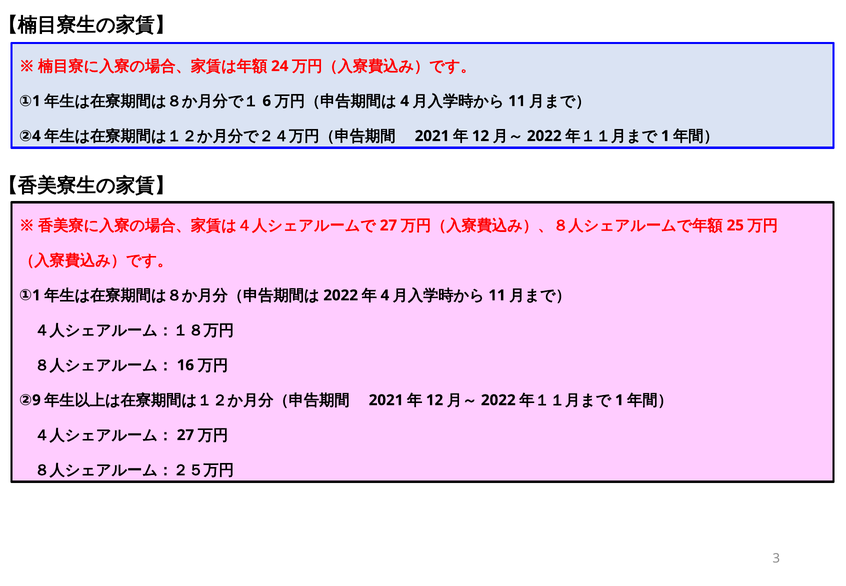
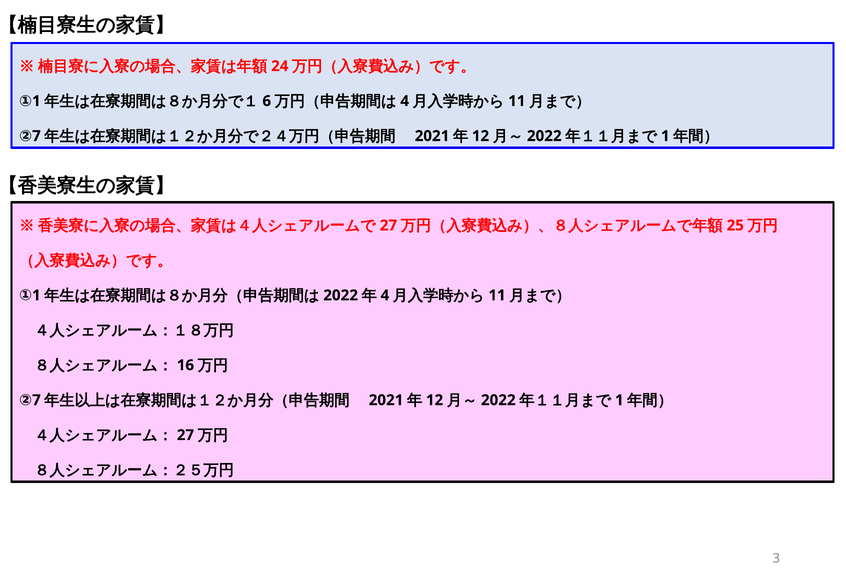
4 at (36, 136): 4 -> 7
9 at (36, 400): 9 -> 7
